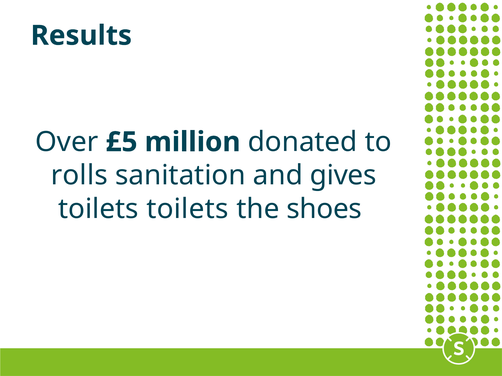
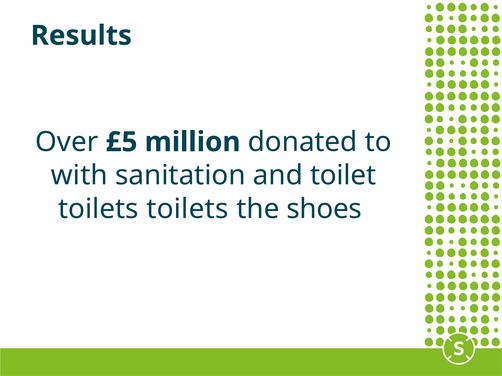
rolls: rolls -> with
gives: gives -> toilet
